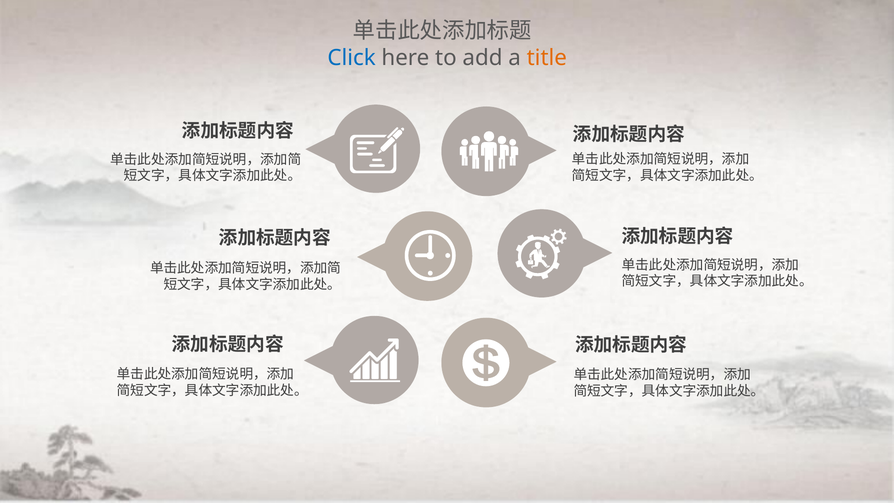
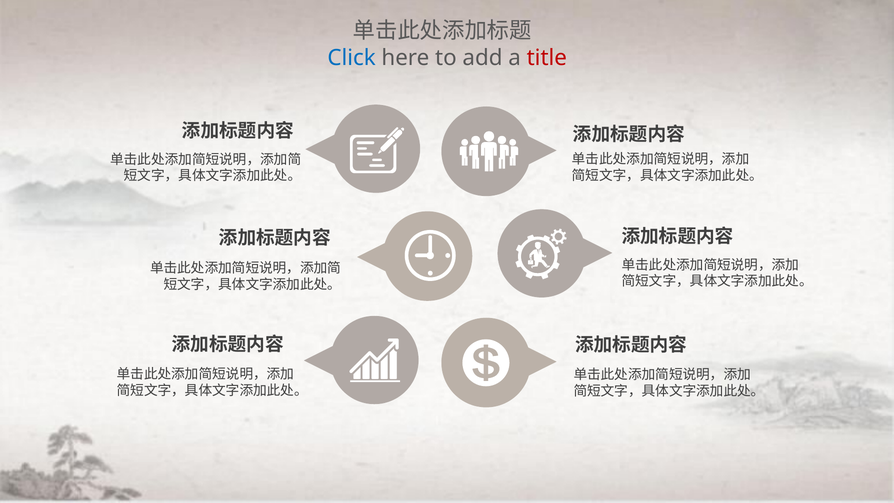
title colour: orange -> red
